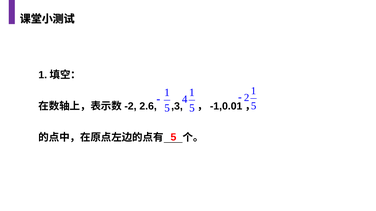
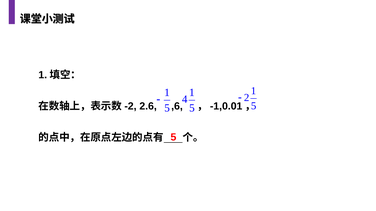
,3: ,3 -> ,6
